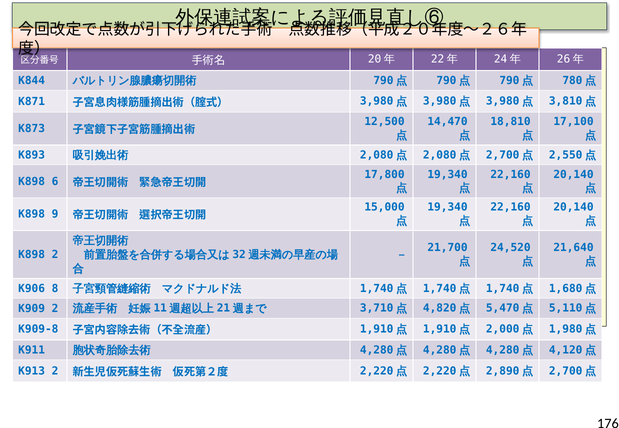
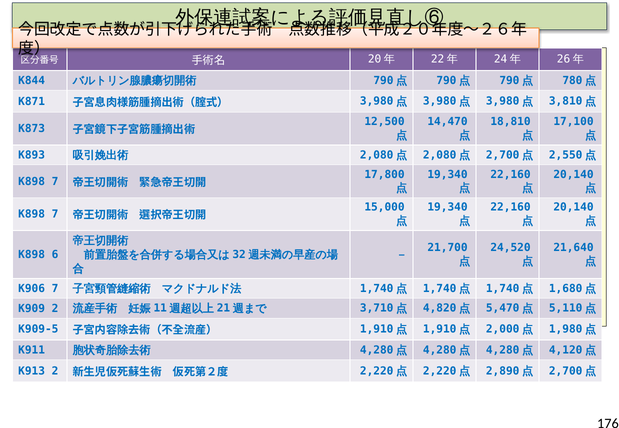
6 at (55, 182): 6 -> 7
9 at (55, 215): 9 -> 7
K898 2: 2 -> 6
K906 8: 8 -> 7
K909-8: K909-8 -> K909-5
